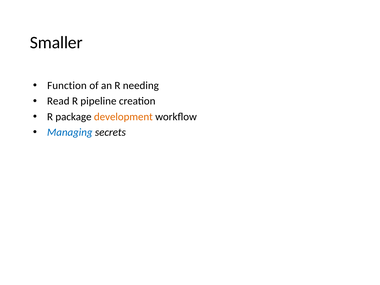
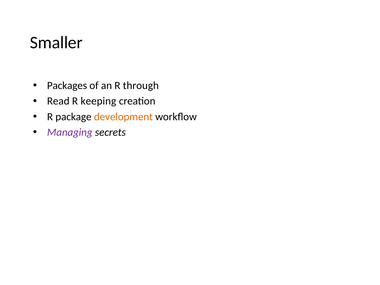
Function: Function -> Packages
needing: needing -> through
pipeline: pipeline -> keeping
Managing colour: blue -> purple
